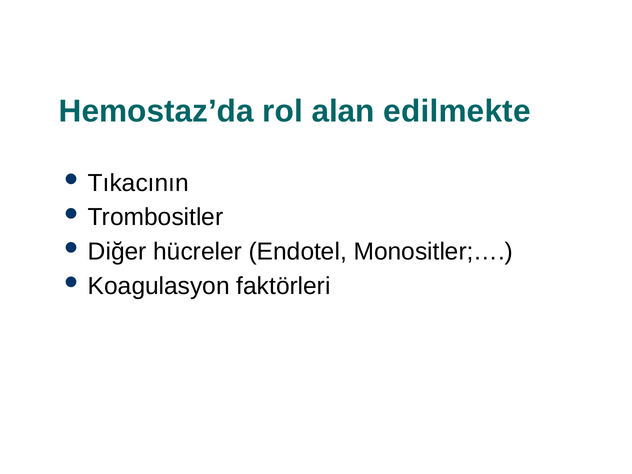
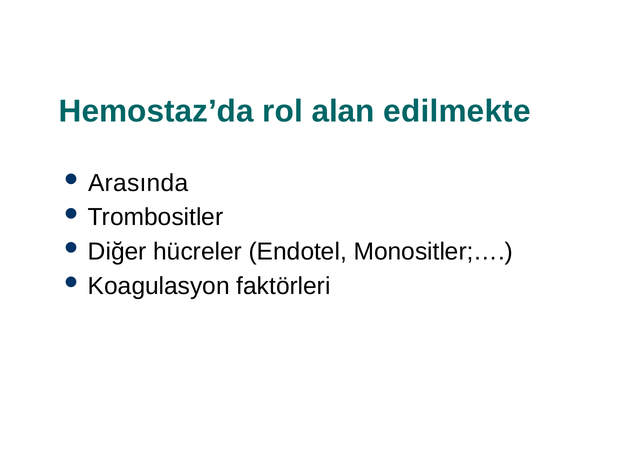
Tıkacının: Tıkacının -> Arasında
